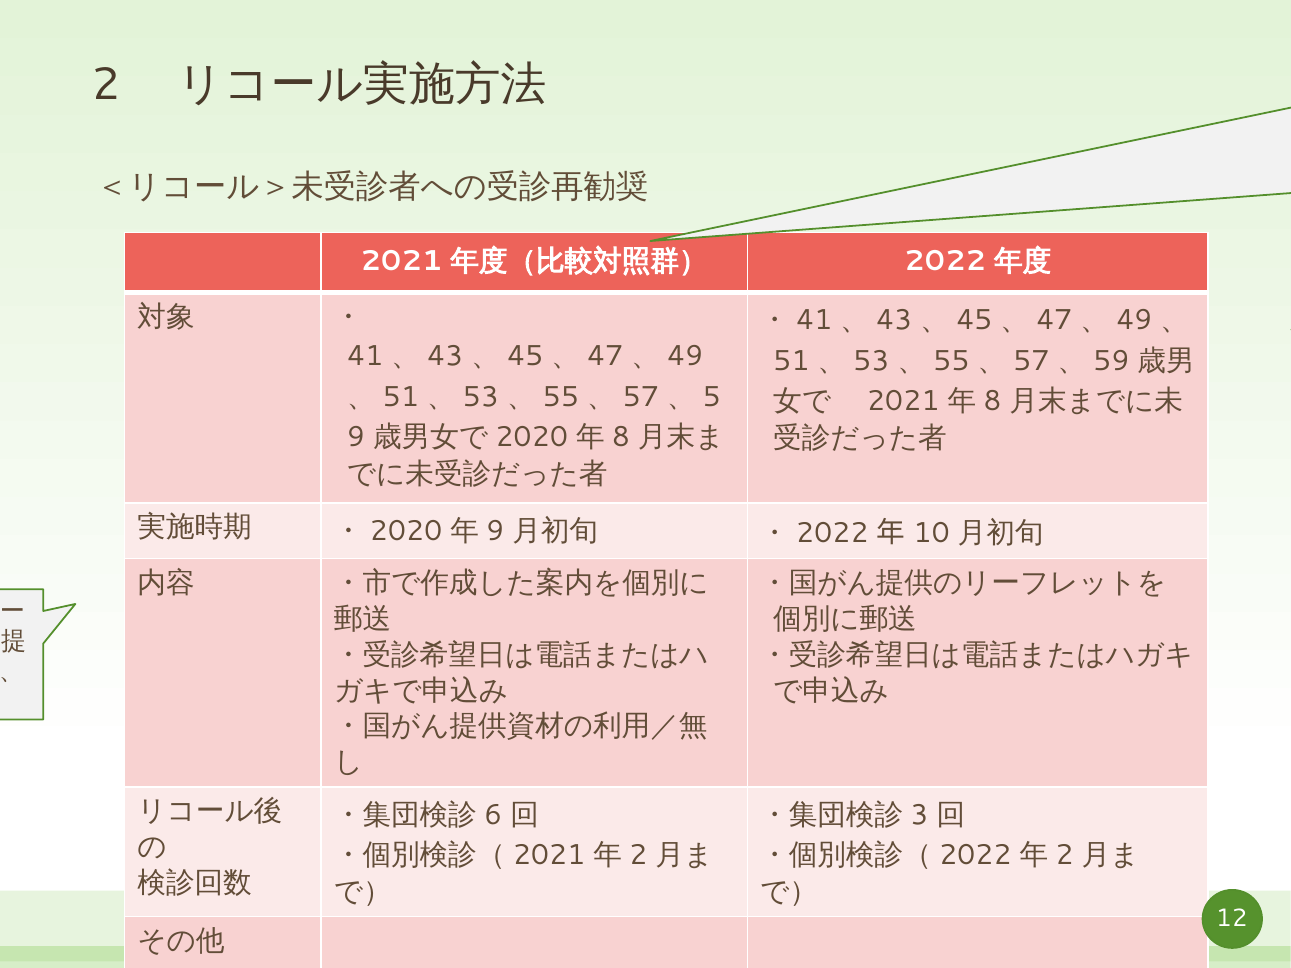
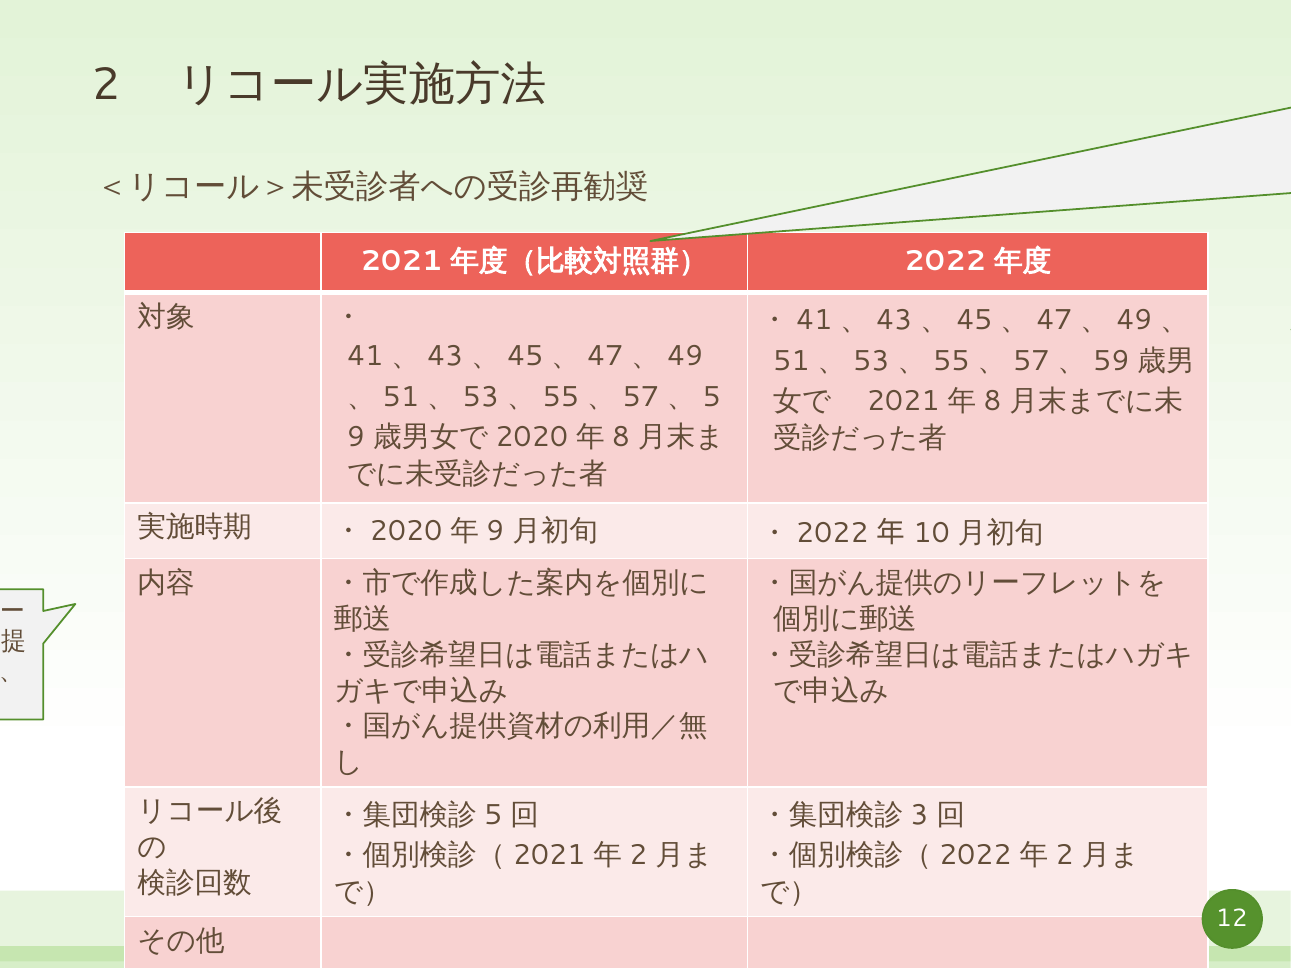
6: 6 -> 5
